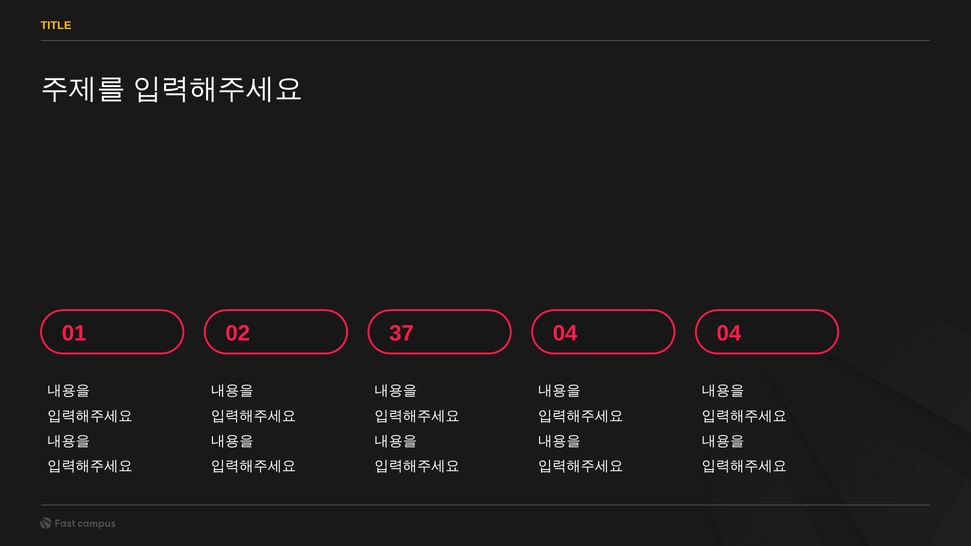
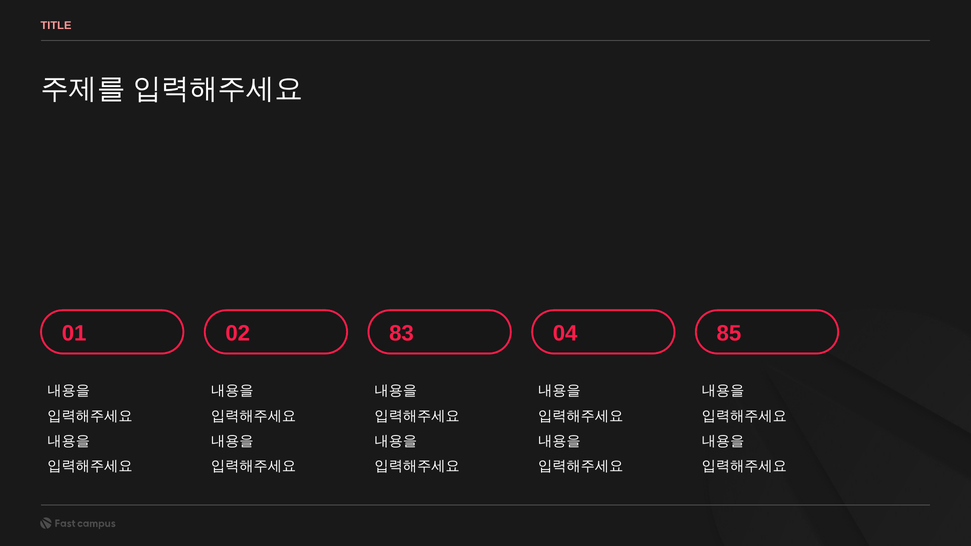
TITLE colour: yellow -> pink
37: 37 -> 83
04 04: 04 -> 85
